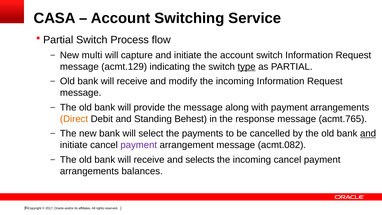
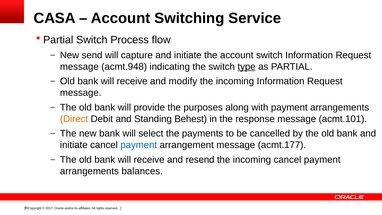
multi: multi -> send
acmt.129: acmt.129 -> acmt.948
the message: message -> purposes
acmt.765: acmt.765 -> acmt.101
and at (368, 133) underline: present -> none
payment at (139, 145) colour: purple -> blue
acmt.082: acmt.082 -> acmt.177
selects: selects -> resend
